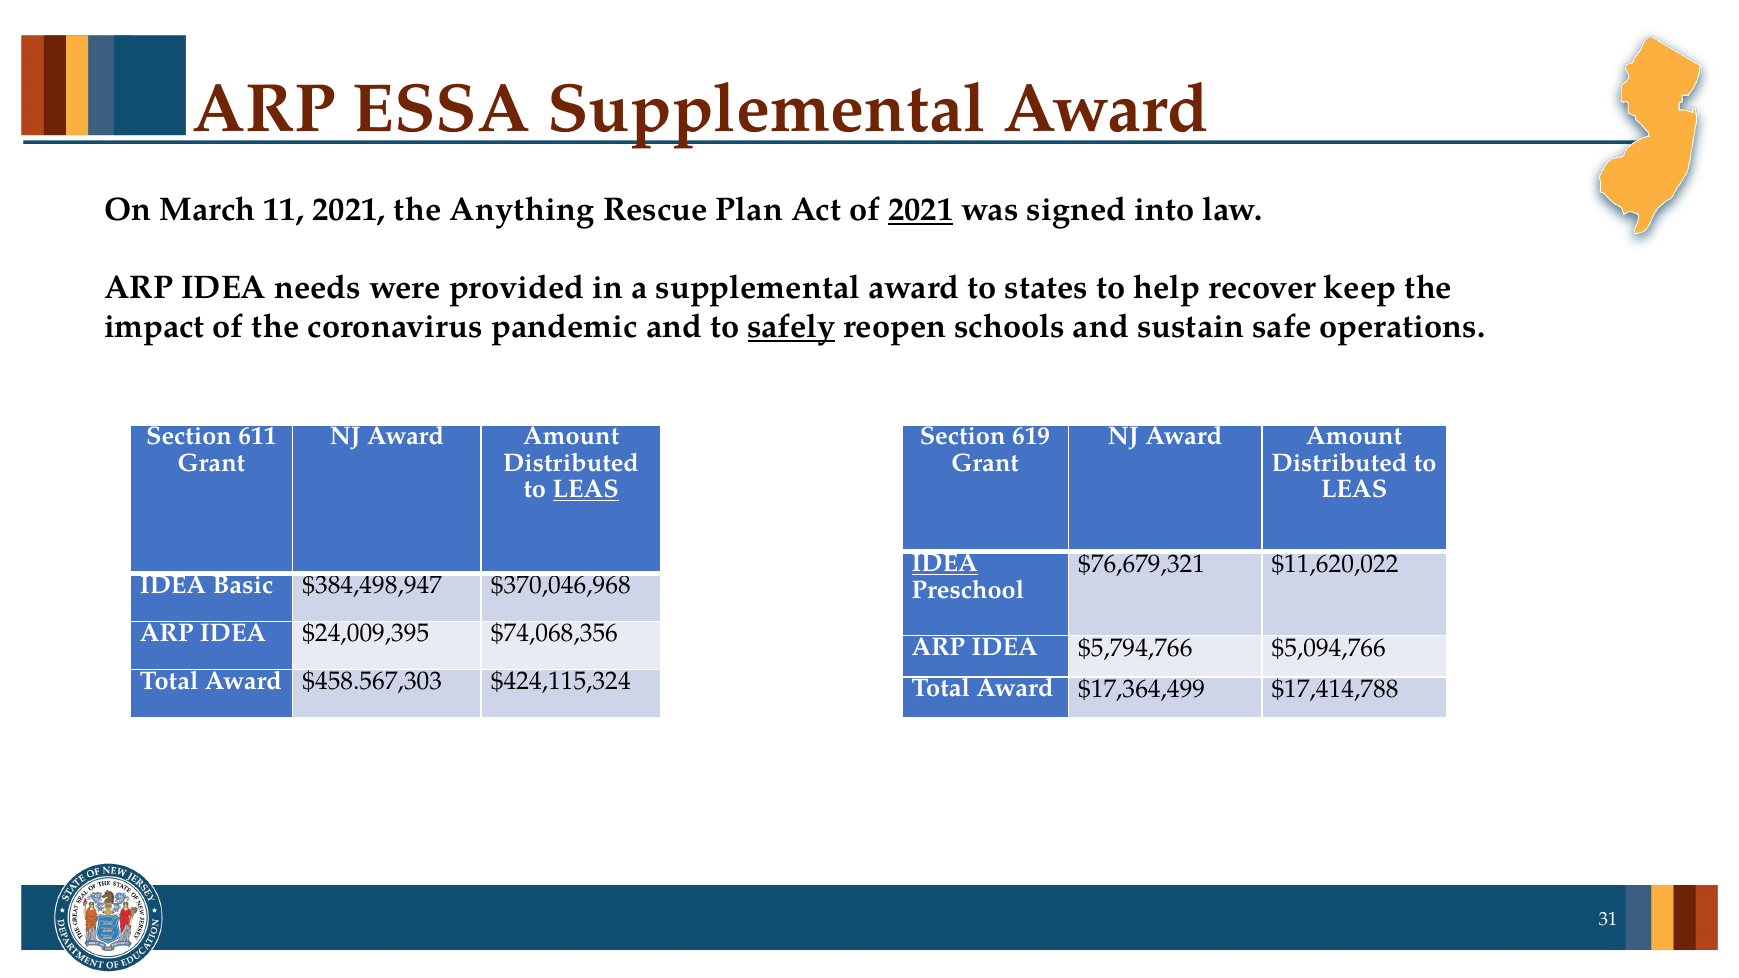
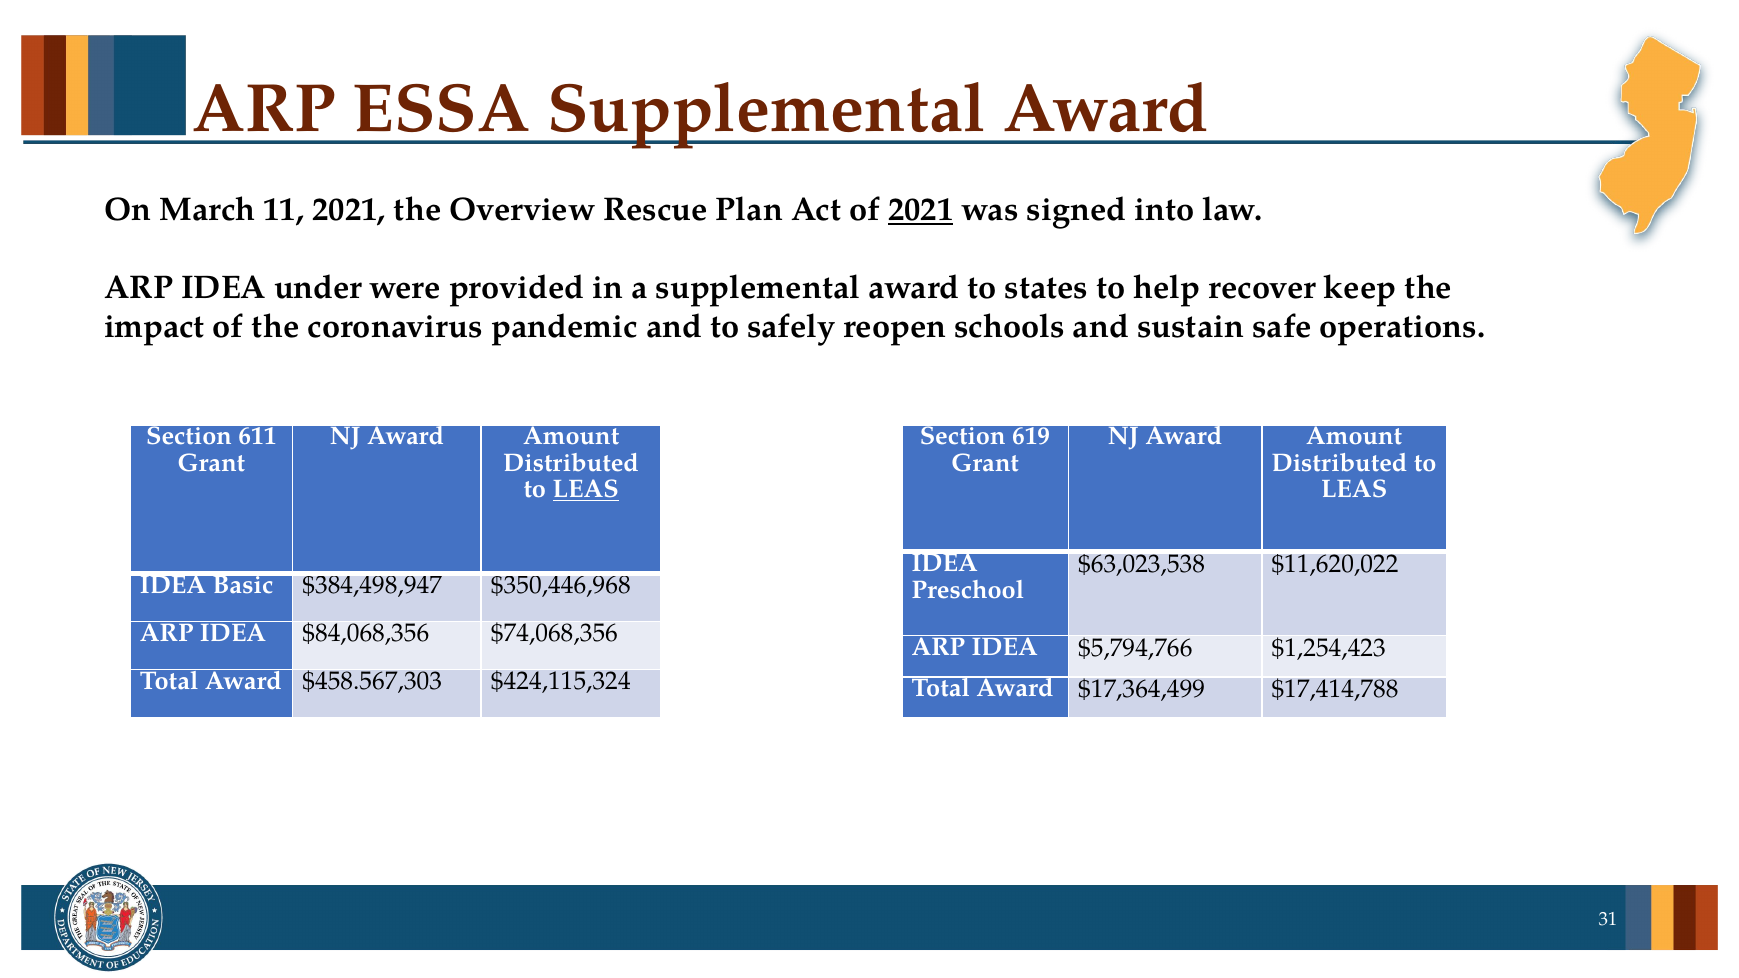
Anything: Anything -> Overview
needs: needs -> under
safely underline: present -> none
IDEA at (945, 563) underline: present -> none
$76,679,321: $76,679,321 -> $63,023,538
$370,046,968: $370,046,968 -> $350,446,968
$24,009,395: $24,009,395 -> $84,068,356
$5,094,766: $5,094,766 -> $1,254,423
